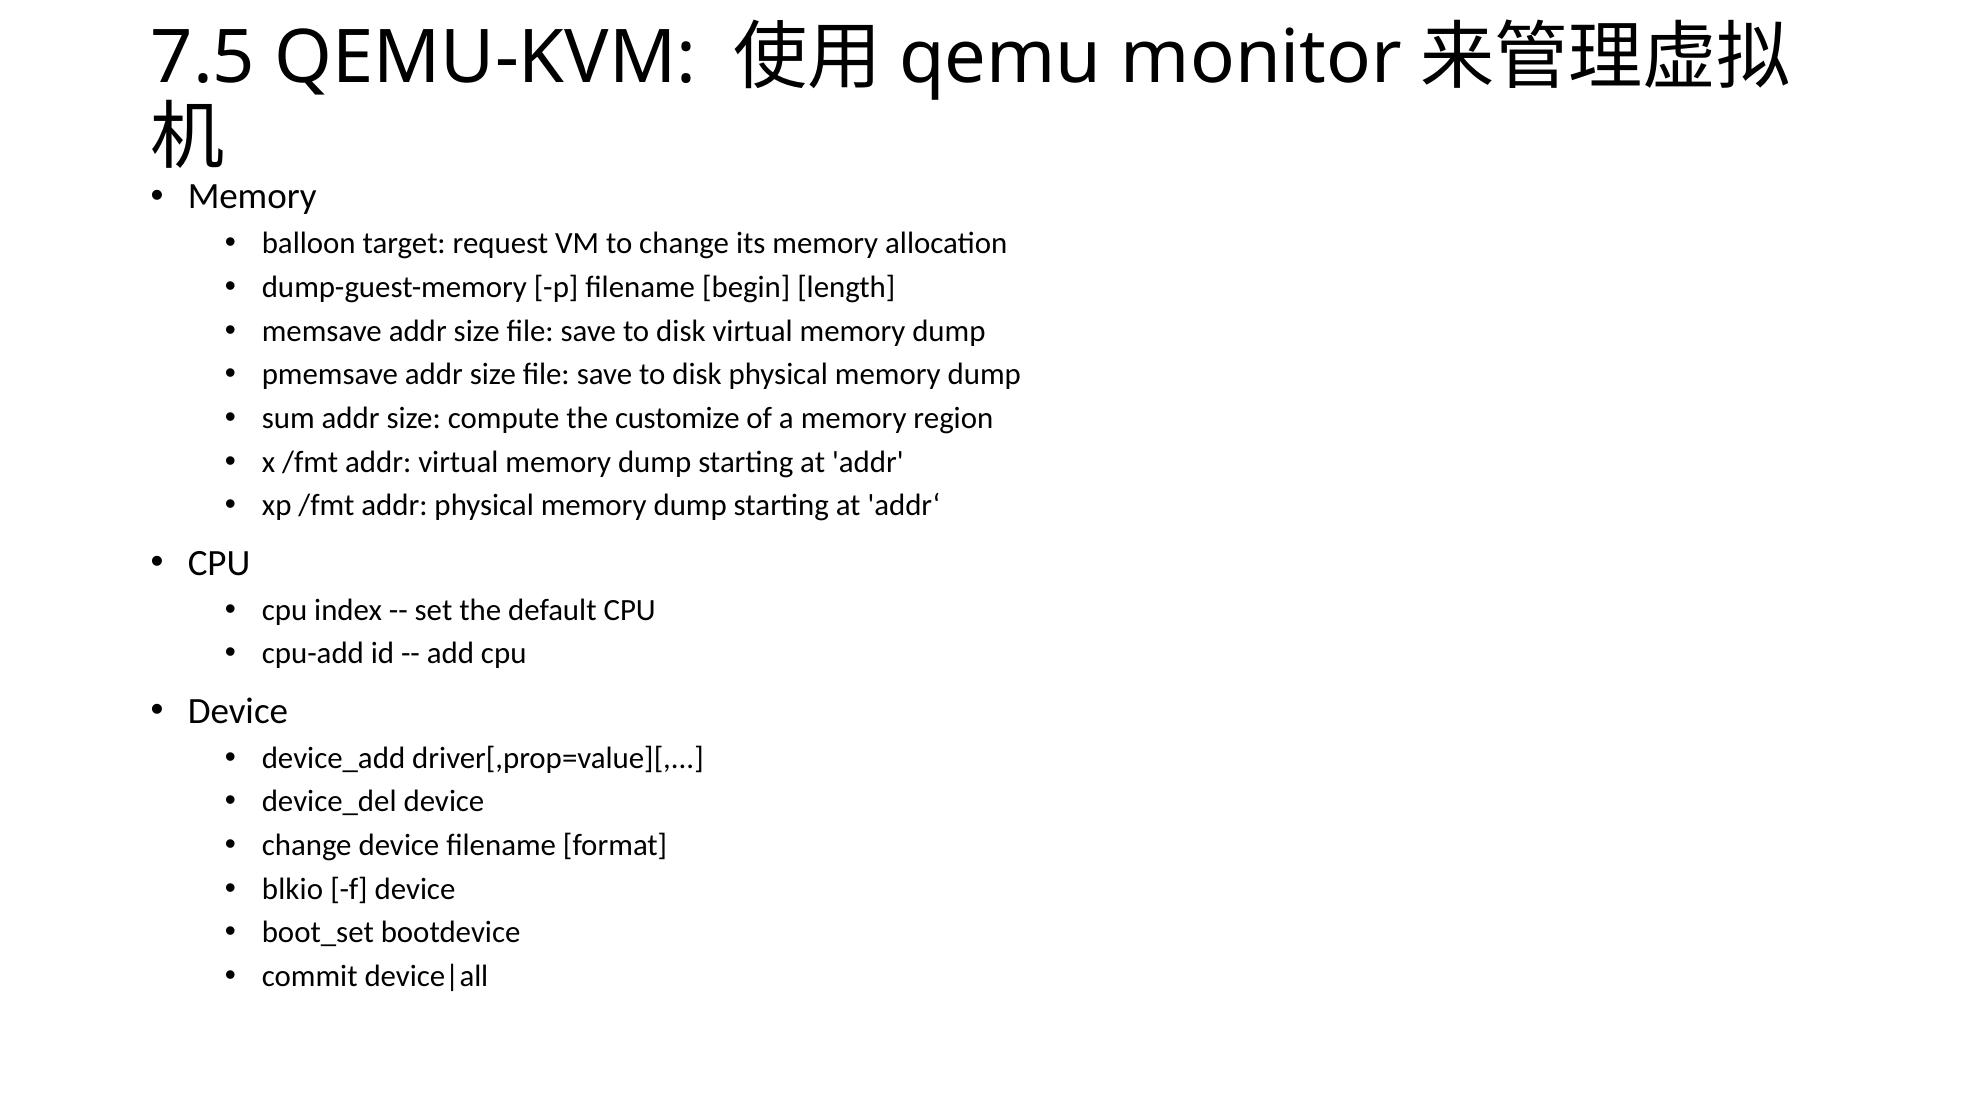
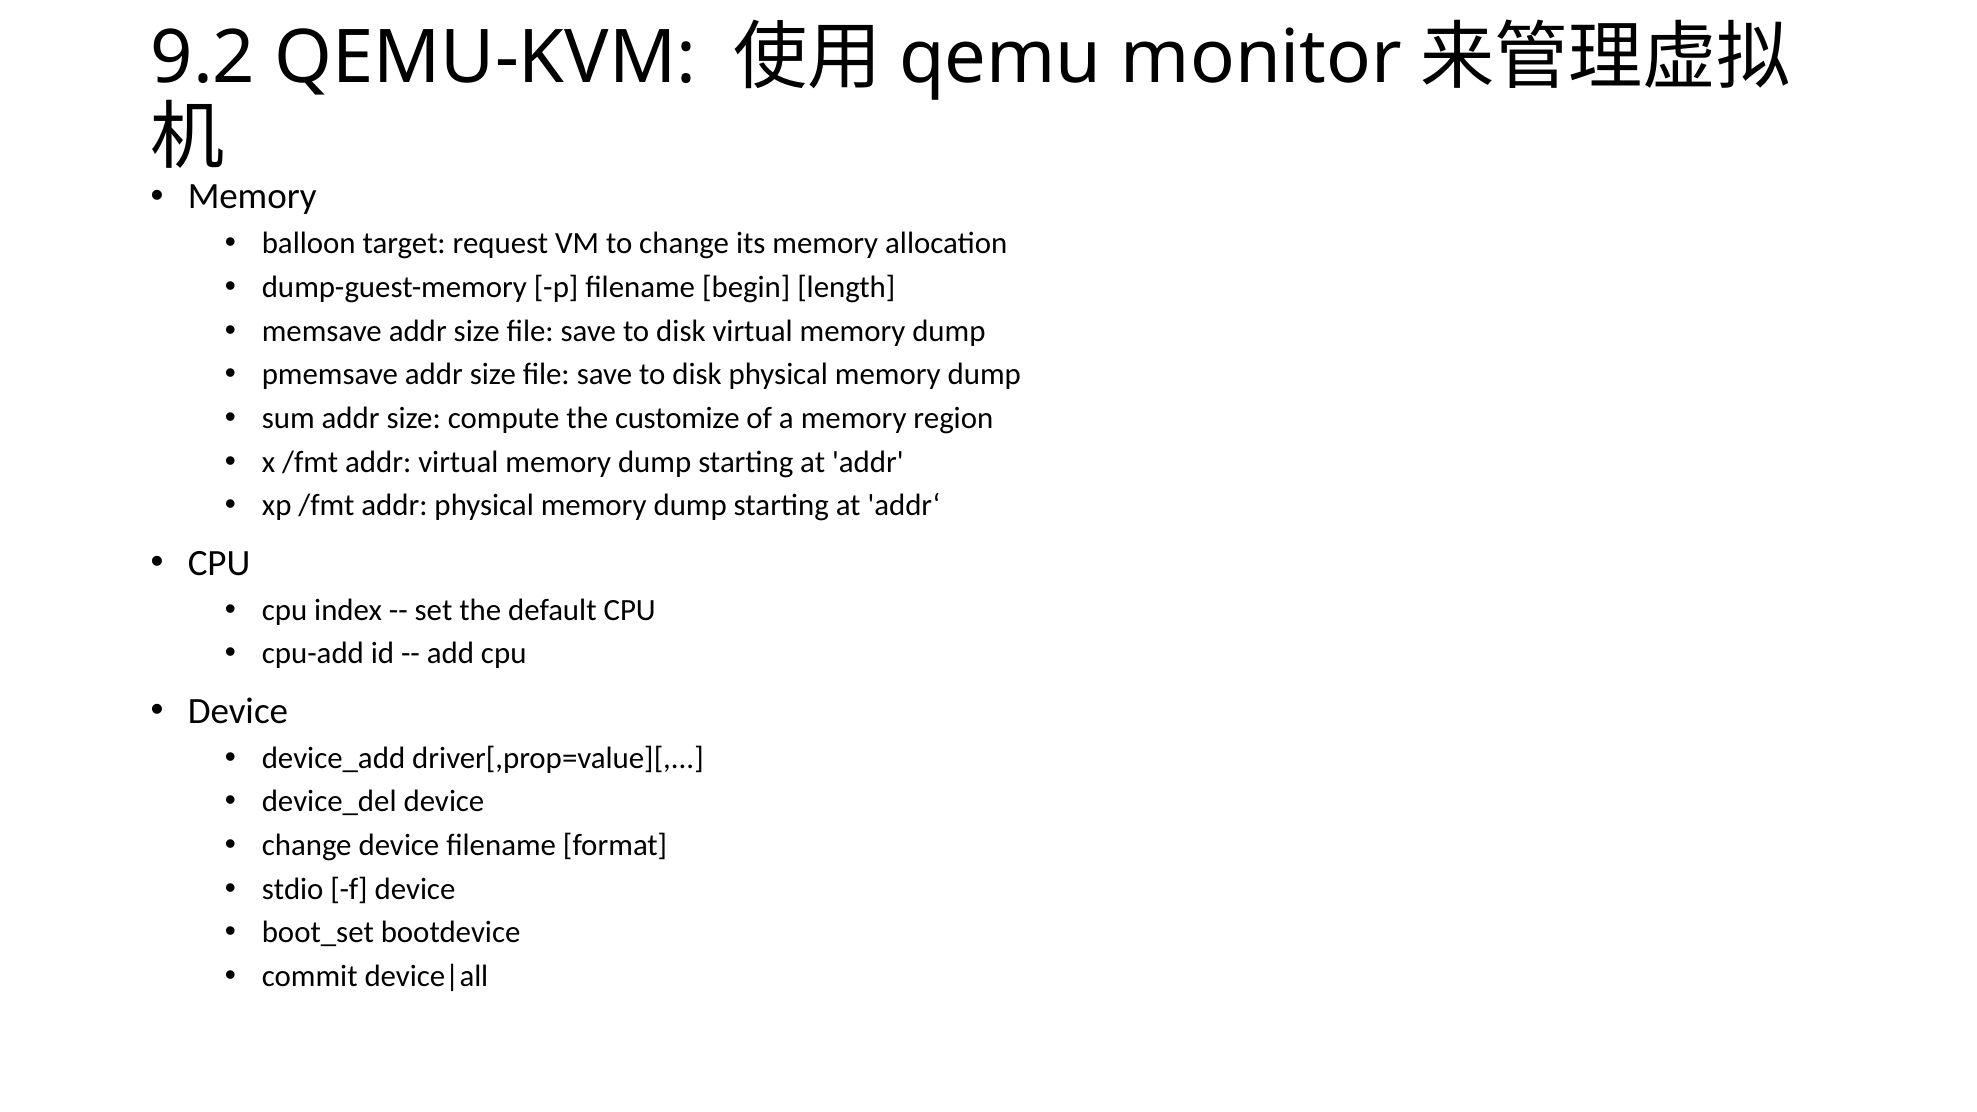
7.5: 7.5 -> 9.2
blkio: blkio -> stdio
